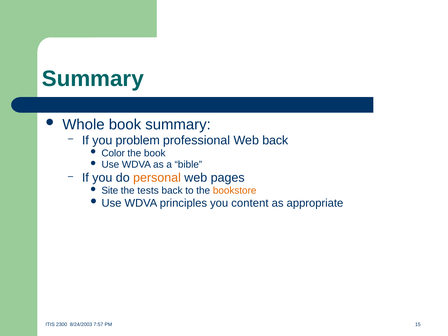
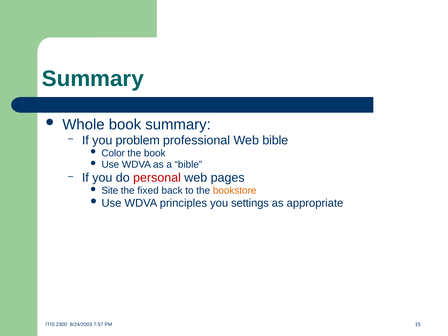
Web back: back -> bible
personal colour: orange -> red
tests: tests -> fixed
content: content -> settings
